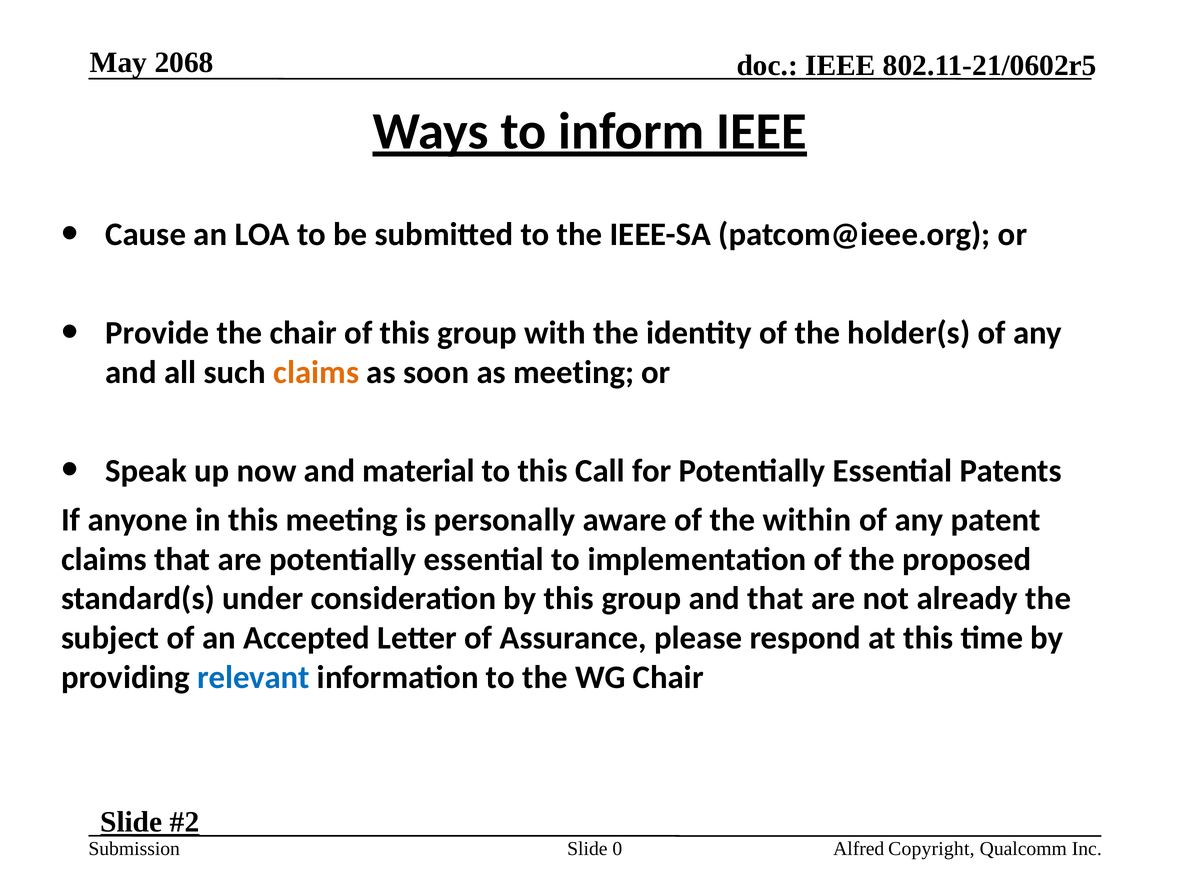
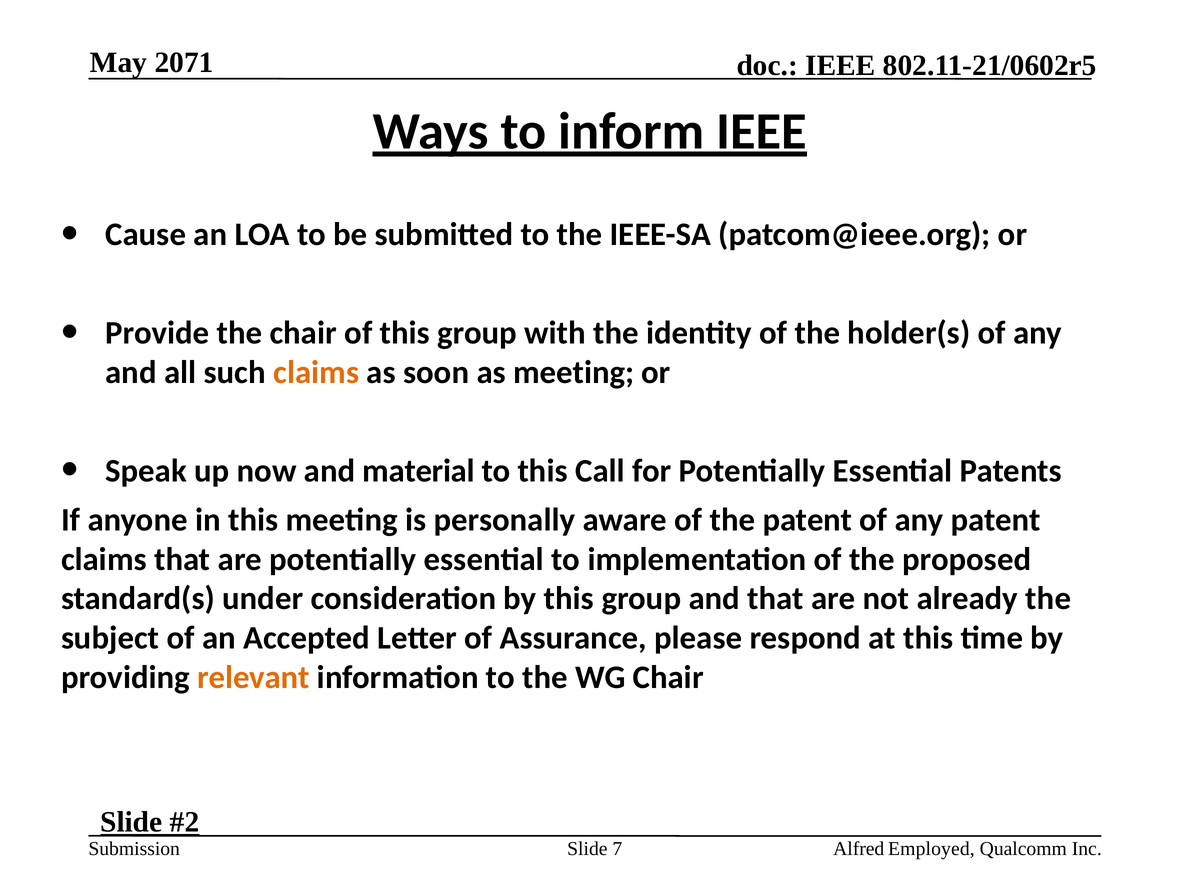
2068: 2068 -> 2071
the within: within -> patent
relevant colour: blue -> orange
0: 0 -> 7
Copyright: Copyright -> Employed
